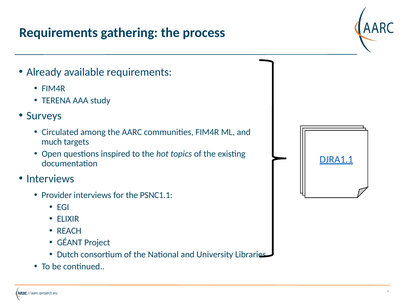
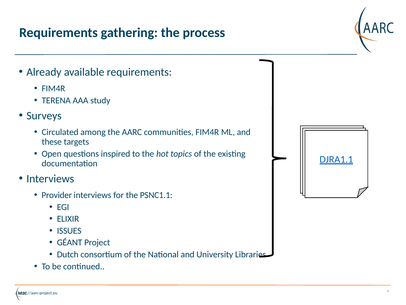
much: much -> these
REACH: REACH -> ISSUES
